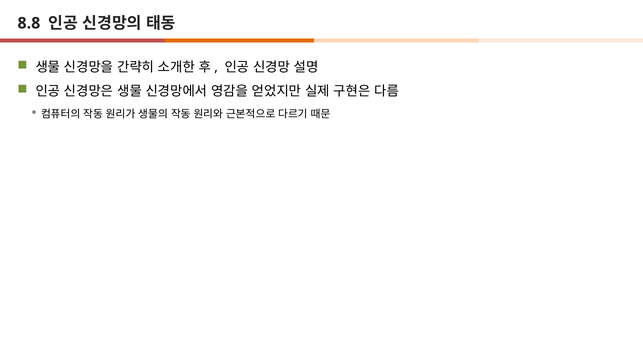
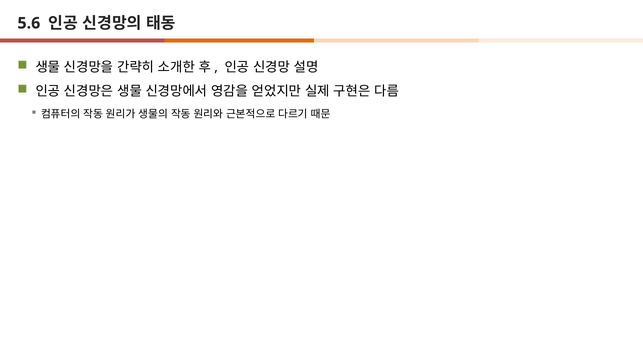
8.8: 8.8 -> 5.6
